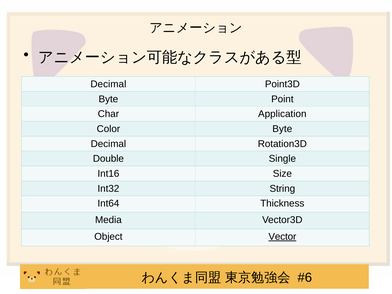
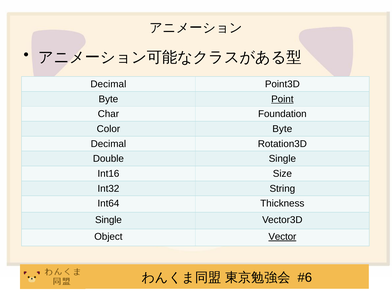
Point underline: none -> present
Application: Application -> Foundation
Media at (108, 220): Media -> Single
